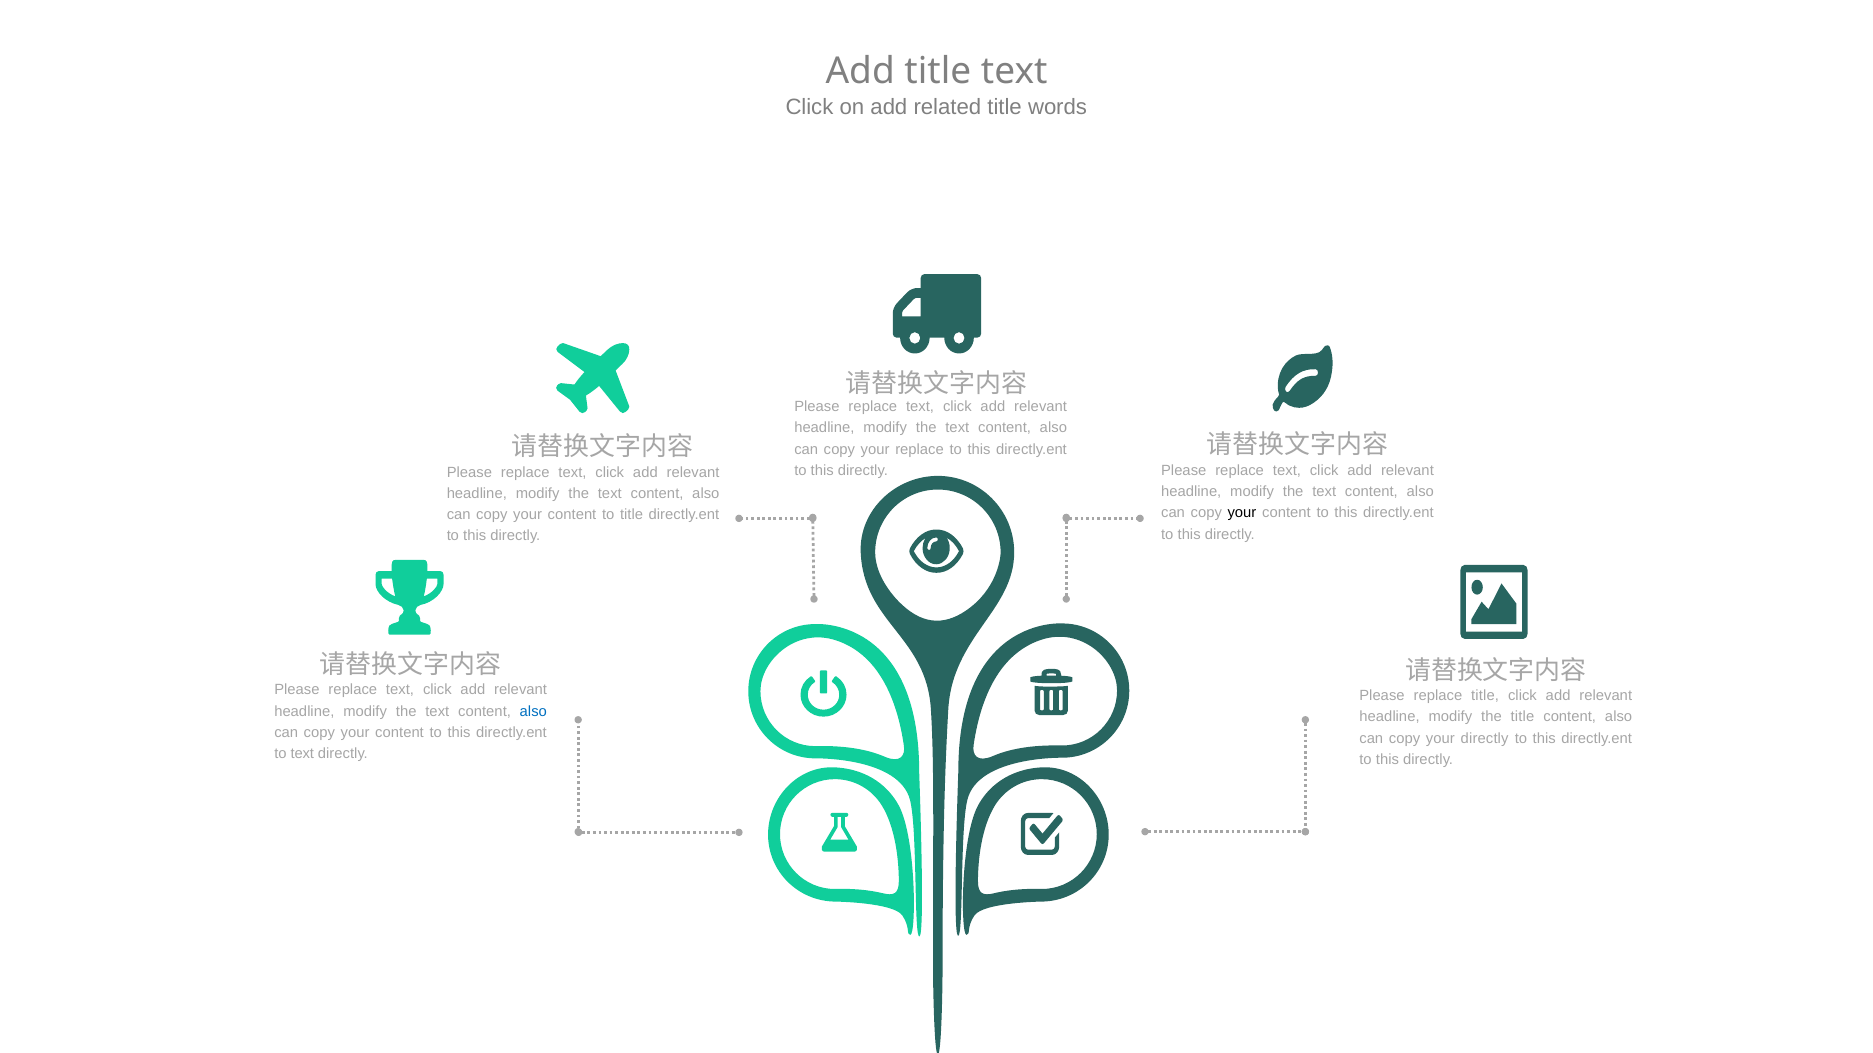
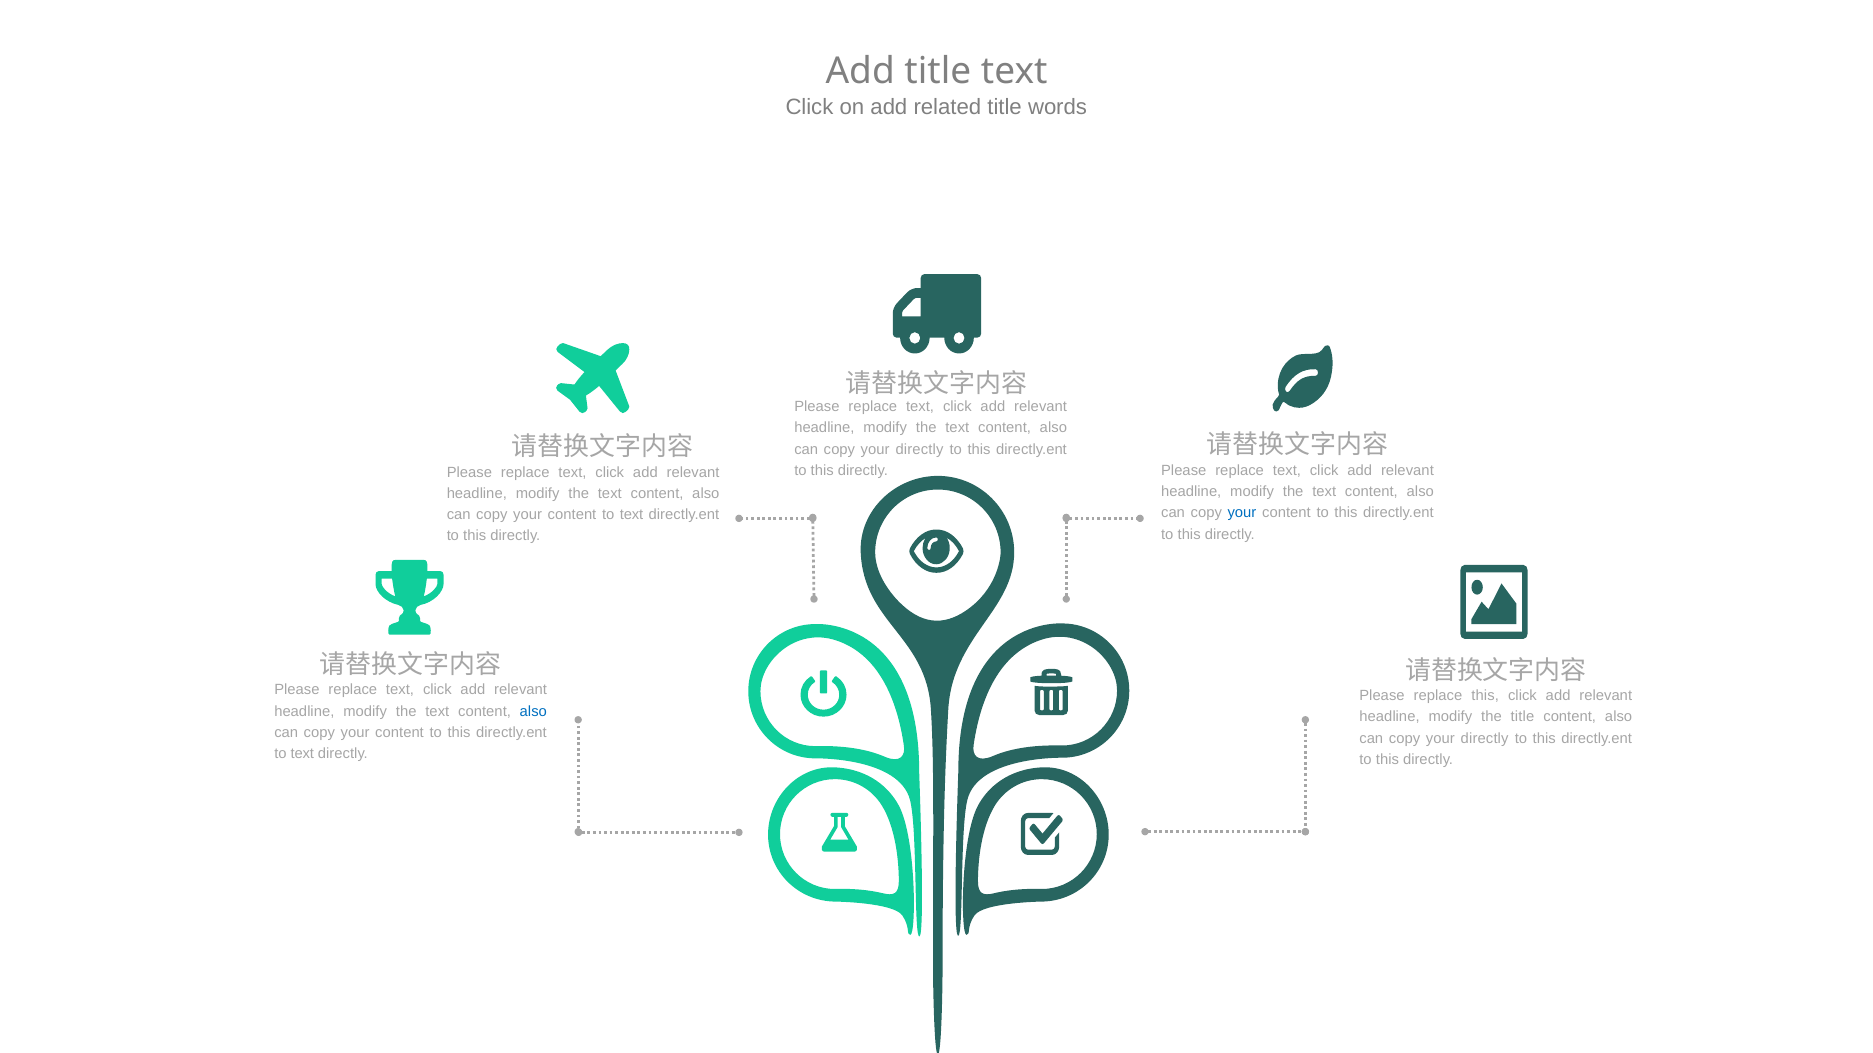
replace at (920, 449): replace -> directly
your at (1242, 513) colour: black -> blue
content to title: title -> text
replace title: title -> this
